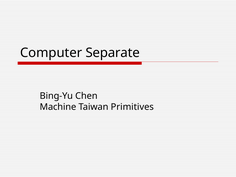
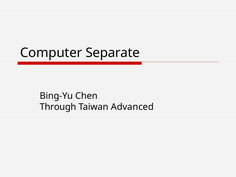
Machine: Machine -> Through
Primitives: Primitives -> Advanced
